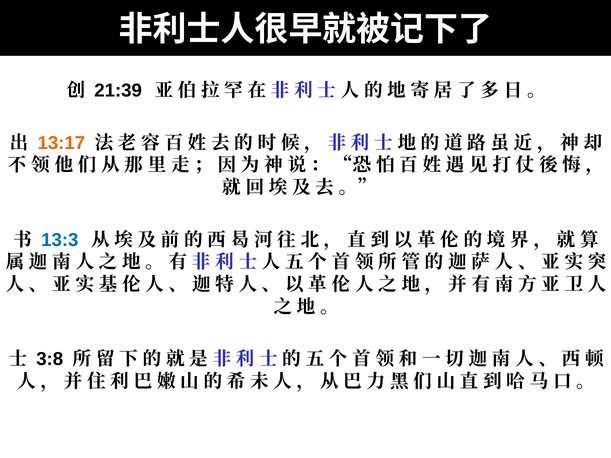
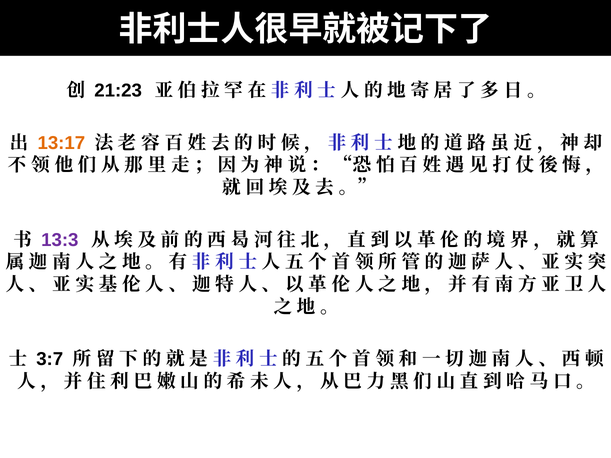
21:39: 21:39 -> 21:23
13:3 colour: blue -> purple
3:8: 3:8 -> 3:7
